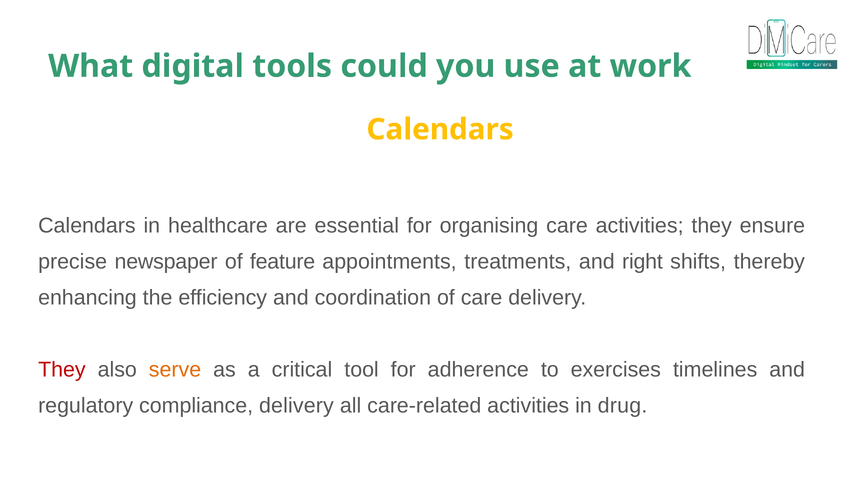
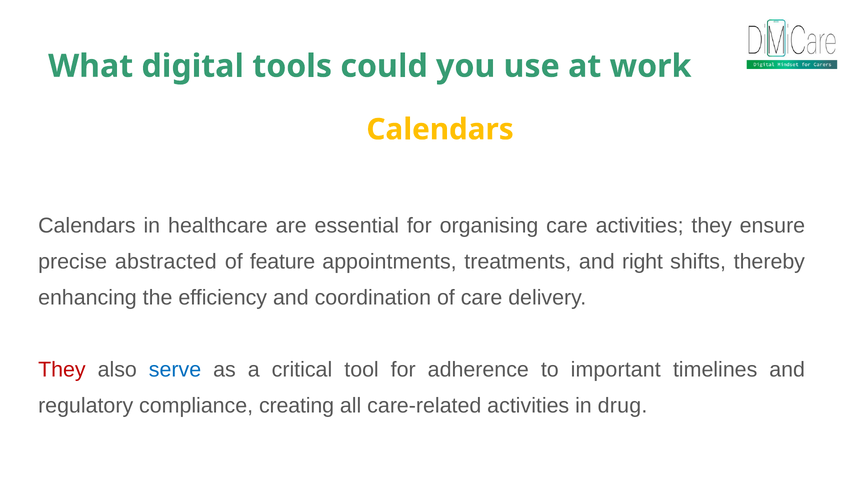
newspaper: newspaper -> abstracted
serve colour: orange -> blue
exercises: exercises -> important
compliance delivery: delivery -> creating
